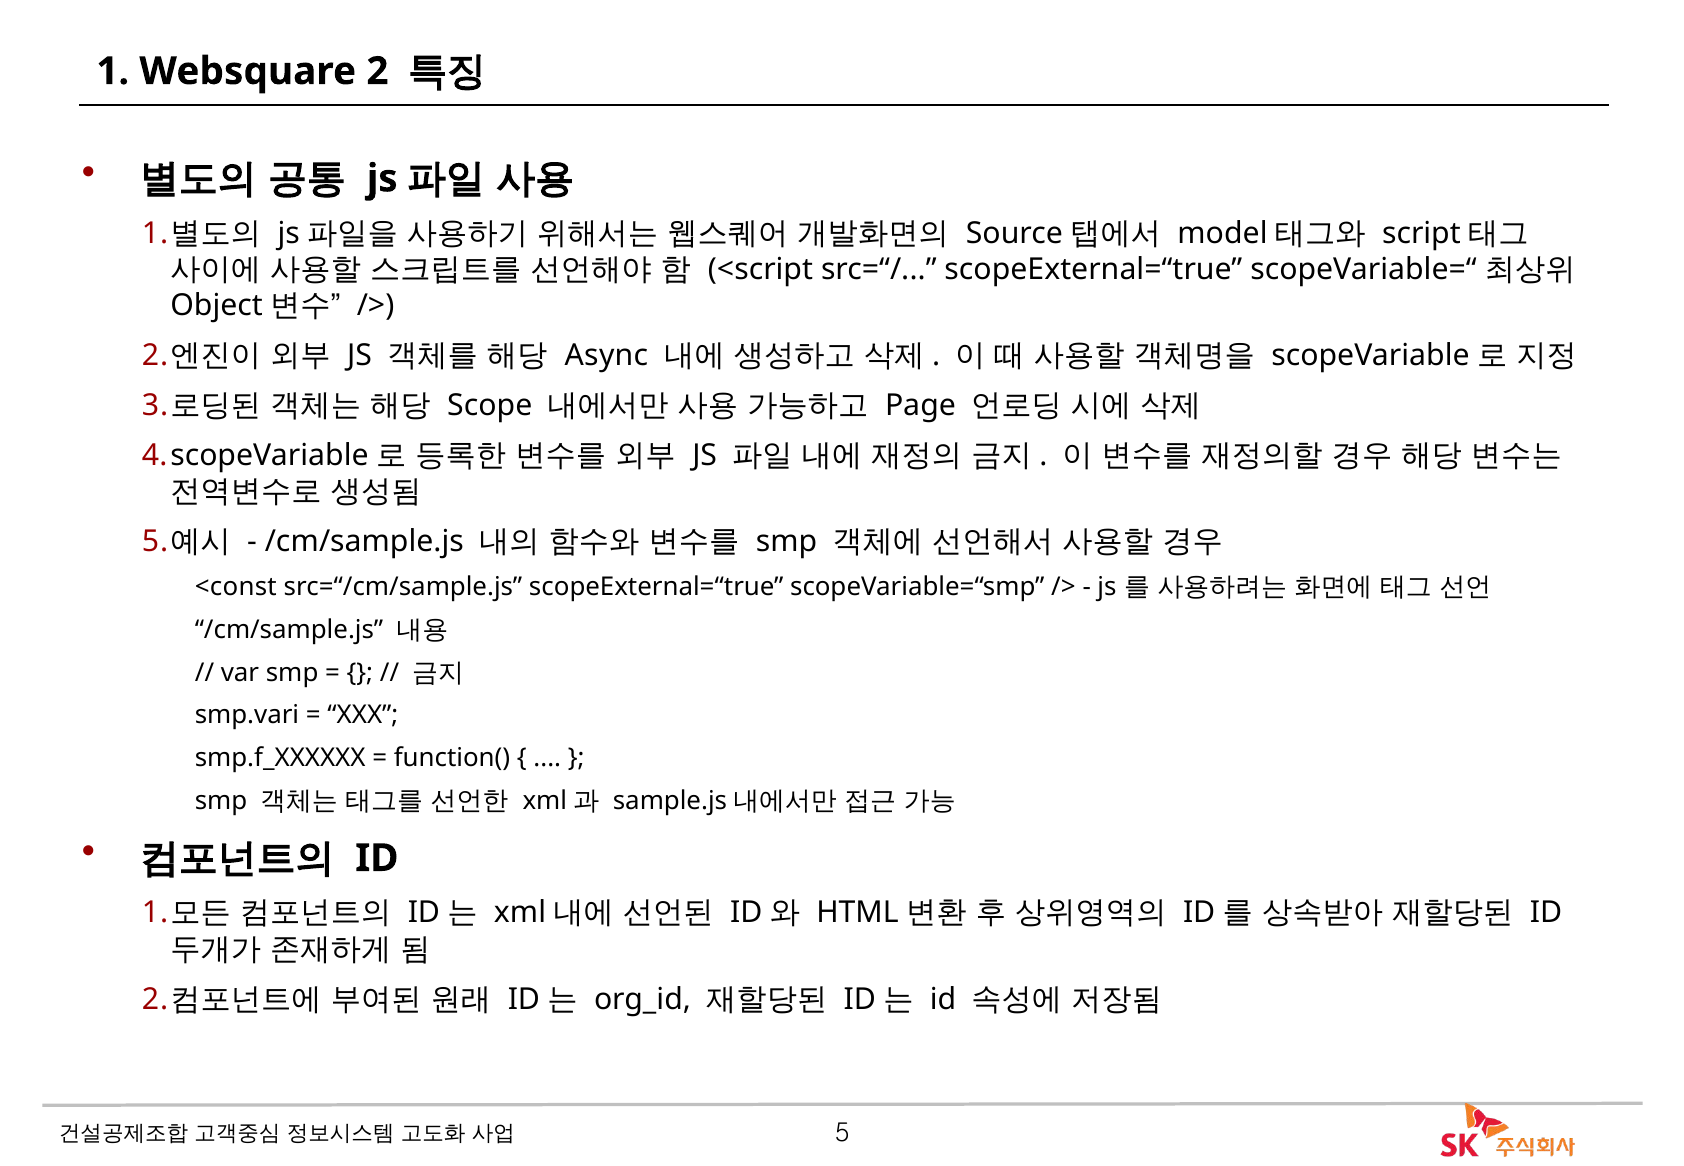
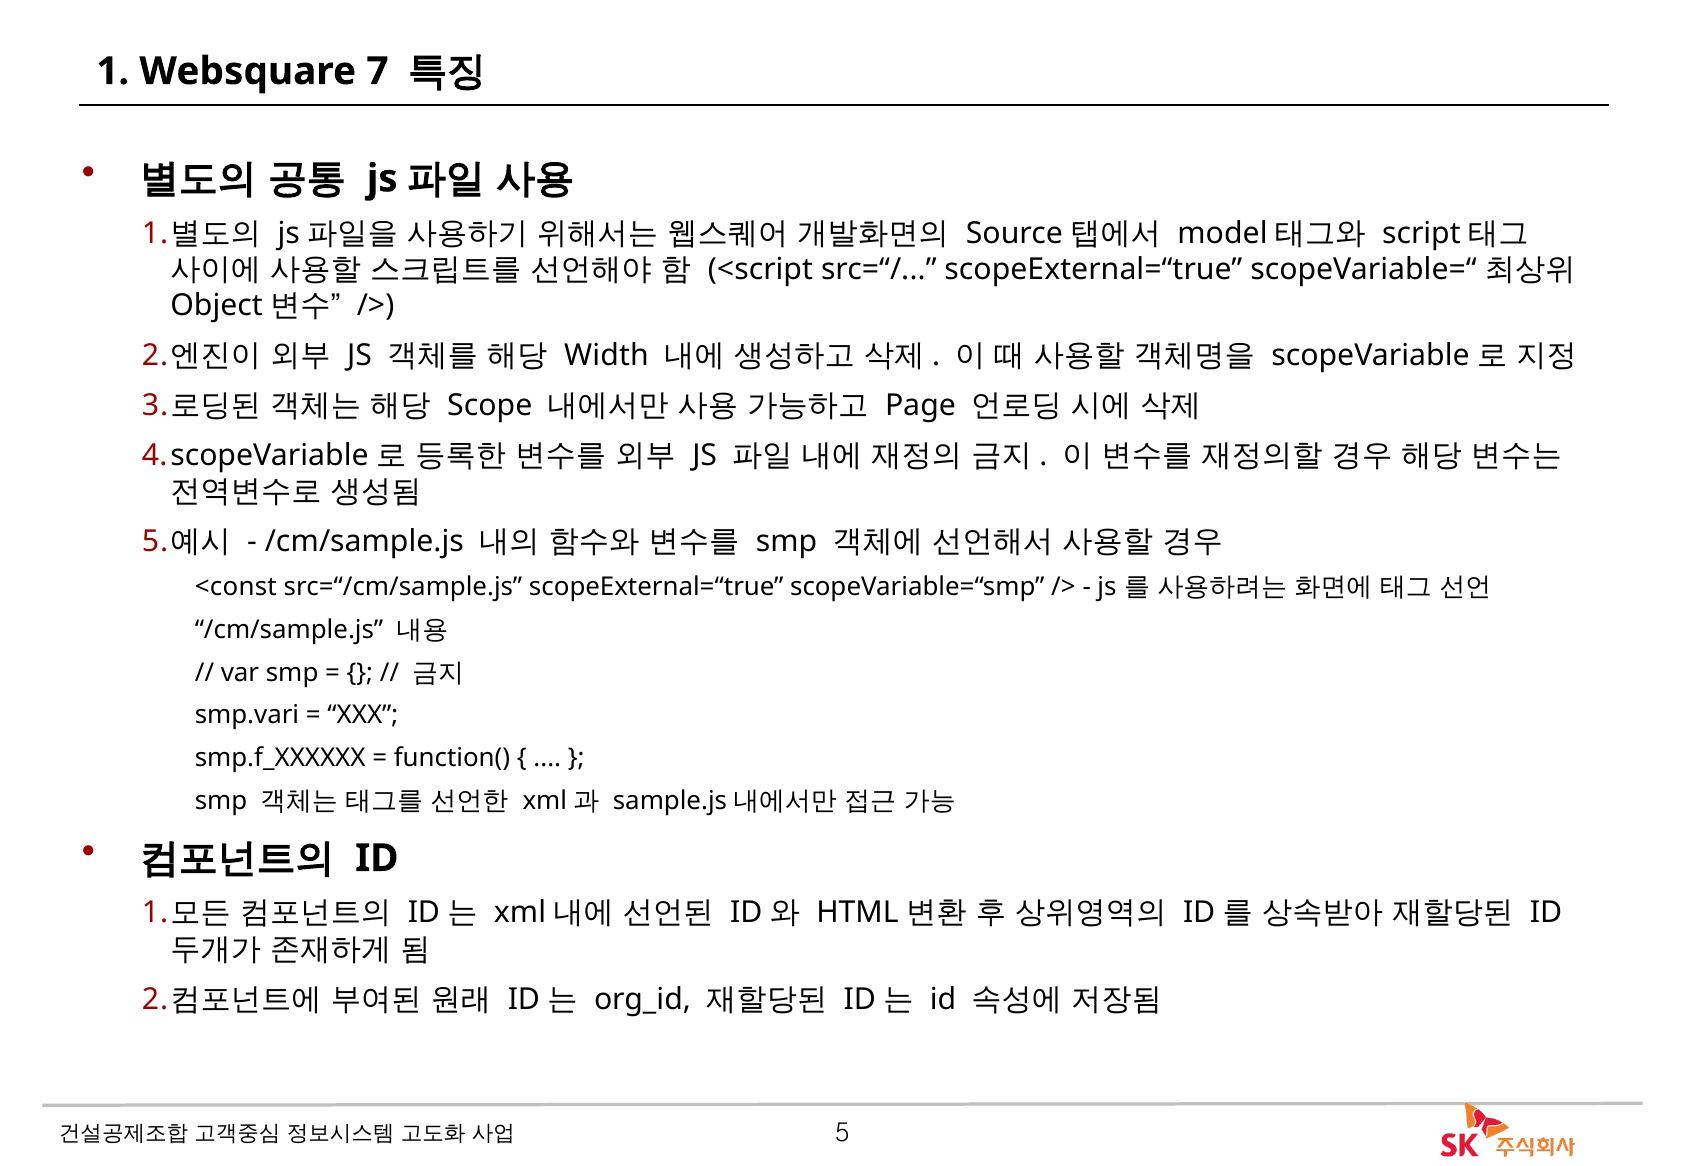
2: 2 -> 7
Async: Async -> Width
